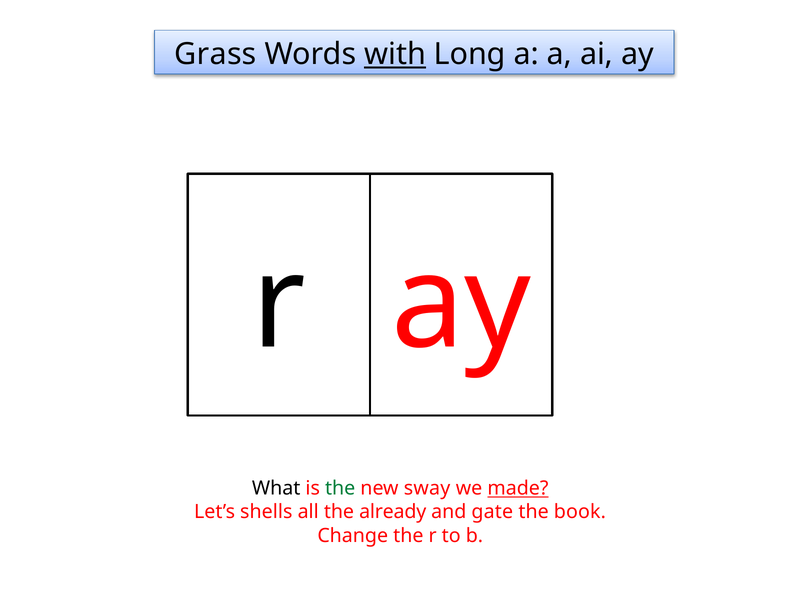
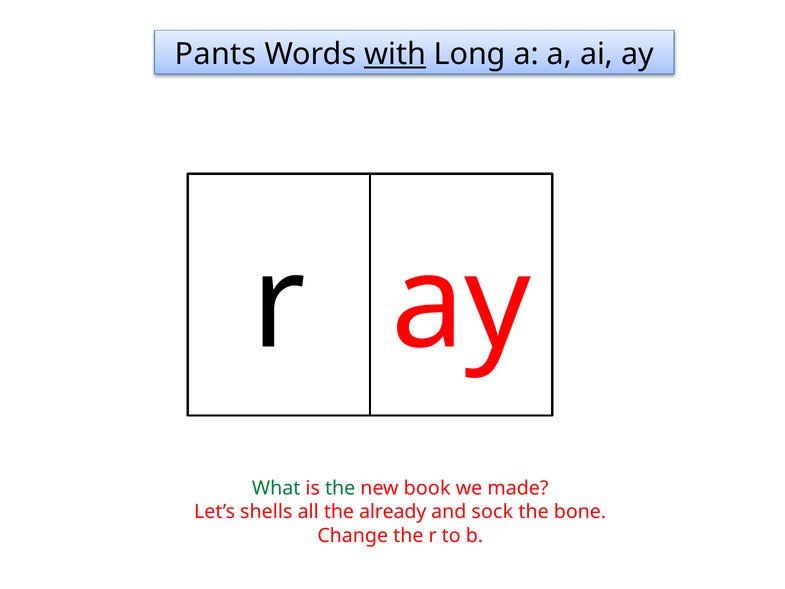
Grass: Grass -> Pants
What colour: black -> green
sway: sway -> book
made underline: present -> none
gate: gate -> sock
book: book -> bone
